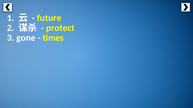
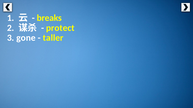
future: future -> breaks
times: times -> taller
